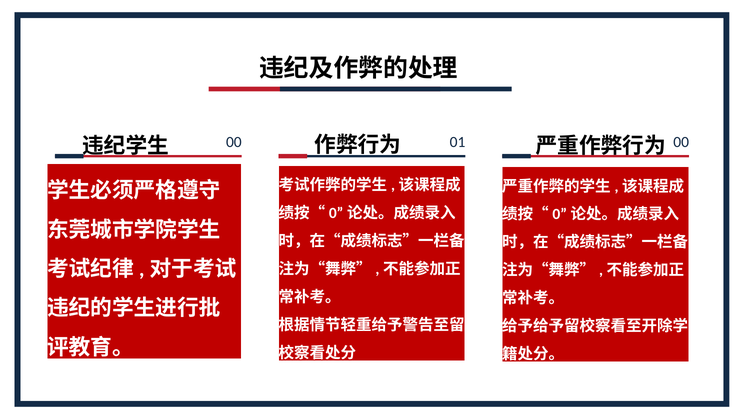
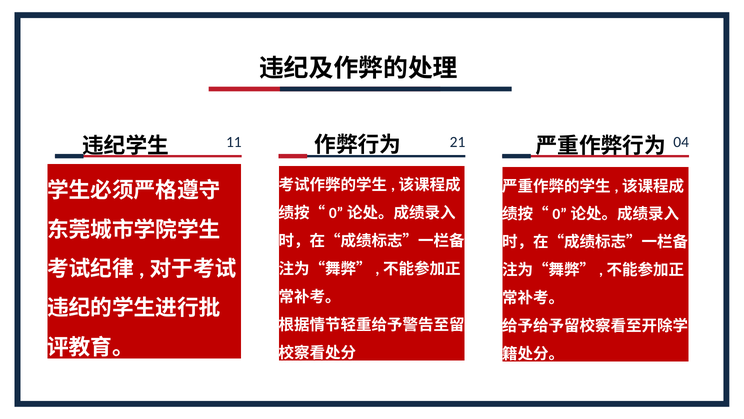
01: 01 -> 21
00 at (681, 142): 00 -> 04
00 at (234, 142): 00 -> 11
